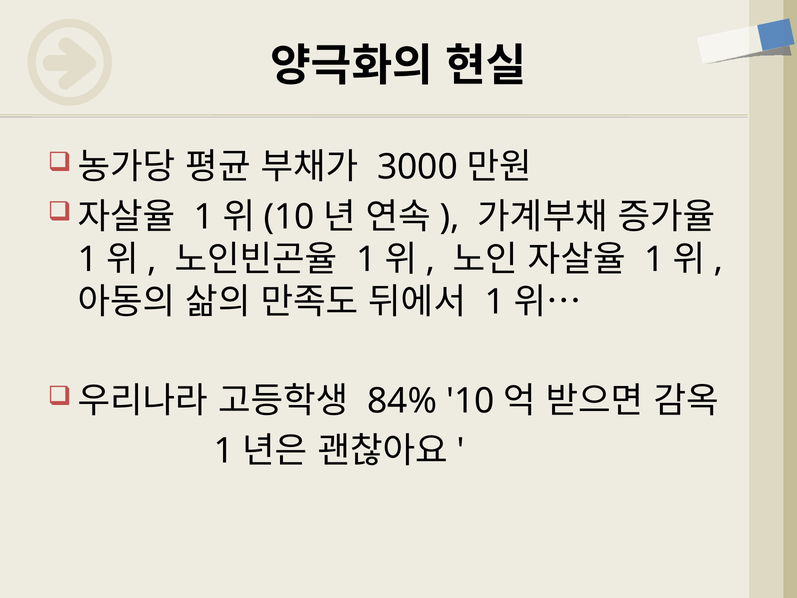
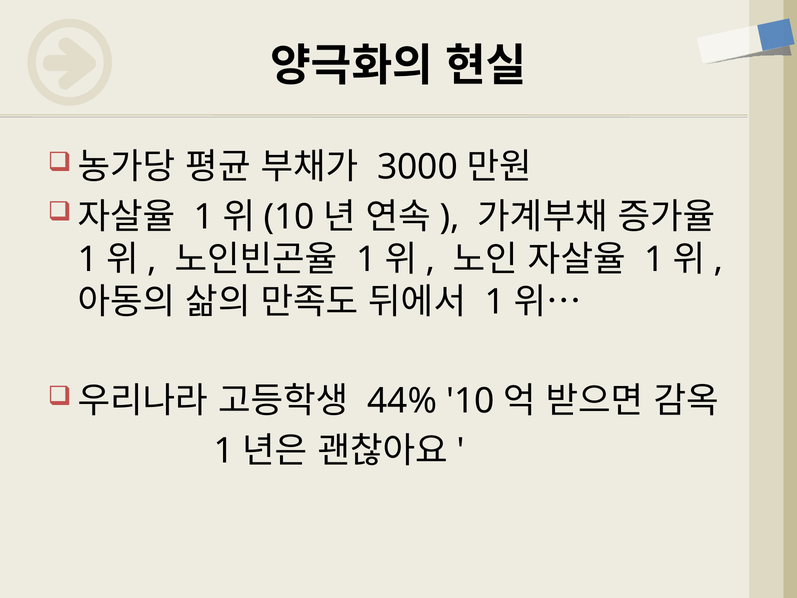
84%: 84% -> 44%
